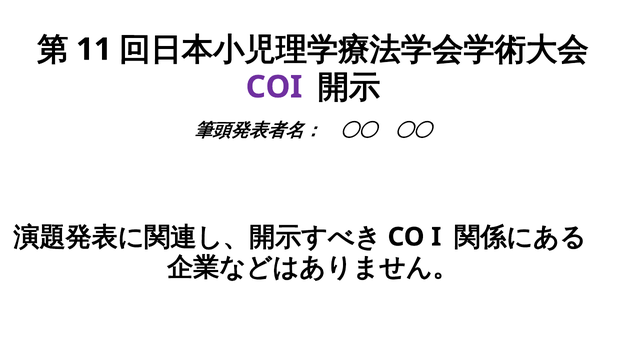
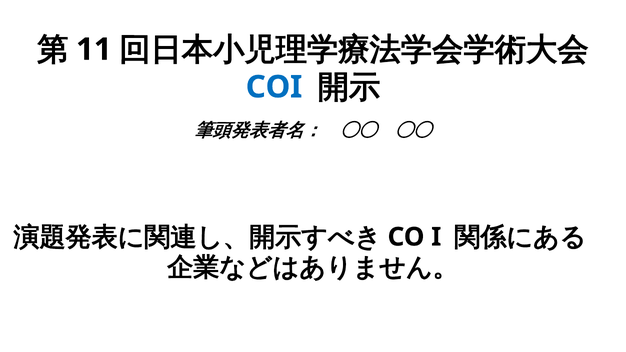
COI colour: purple -> blue
